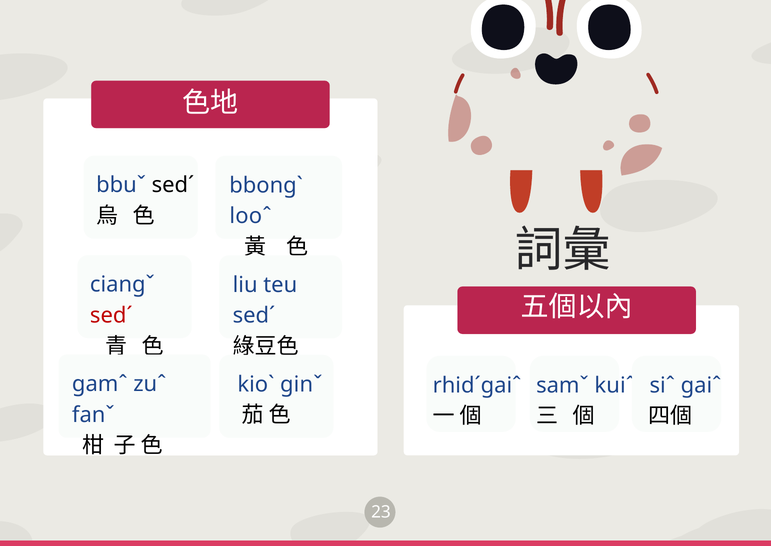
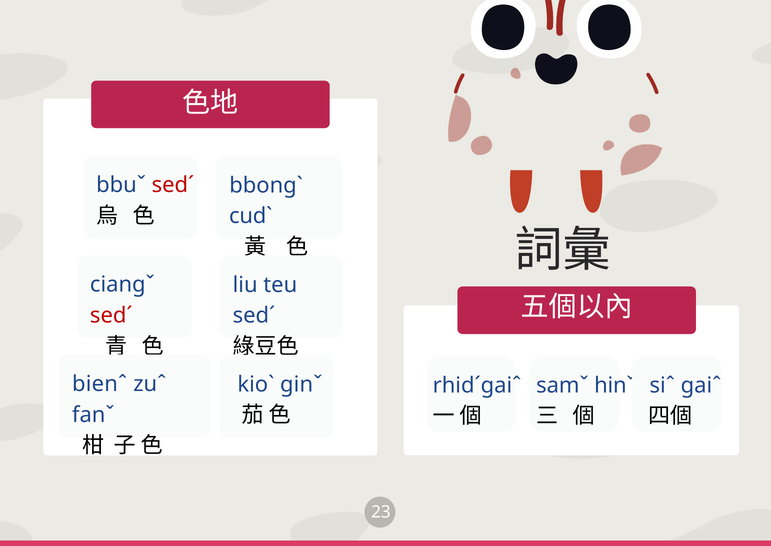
sedˊ at (173, 185) colour: black -> red
looˆ: looˆ -> cudˋ
gamˆ: gamˆ -> bienˆ
kuiˆ: kuiˆ -> hinˇ
